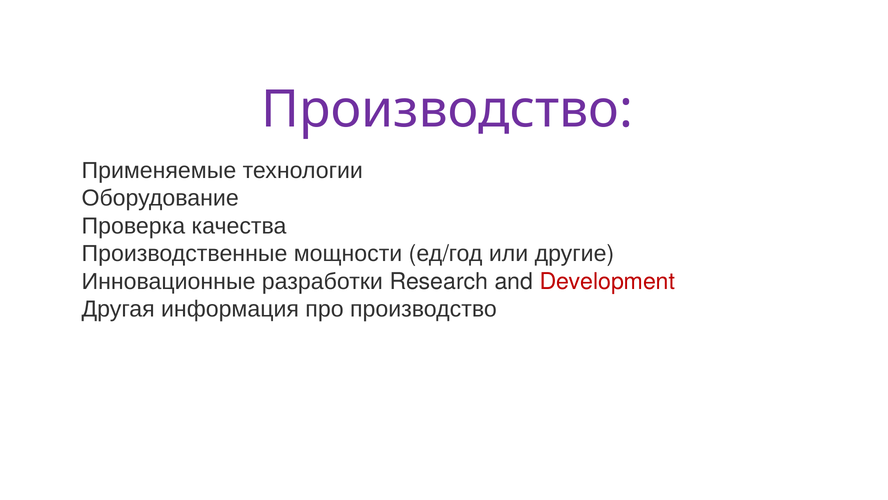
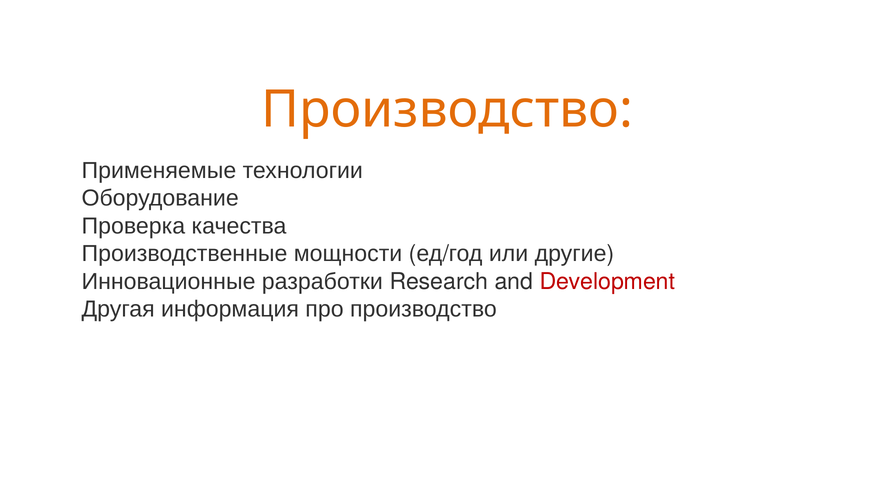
Производство at (447, 110) colour: purple -> orange
